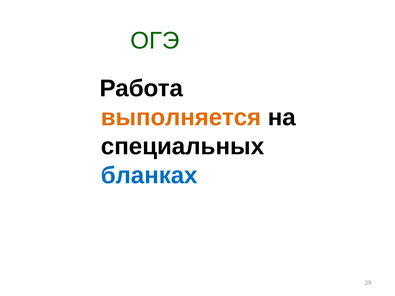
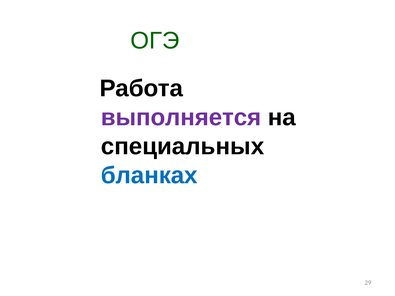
выполняется colour: orange -> purple
